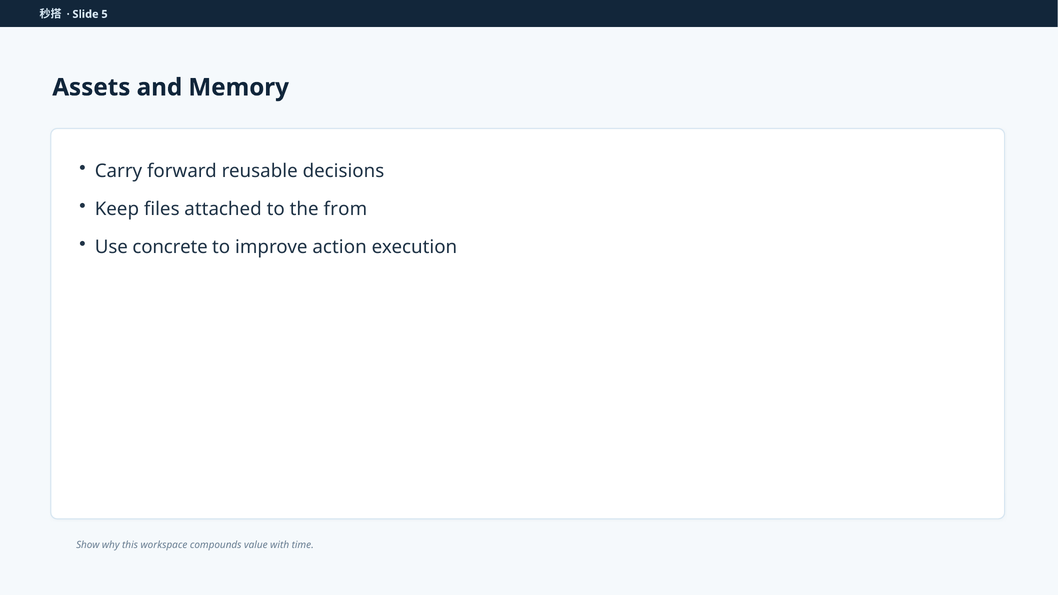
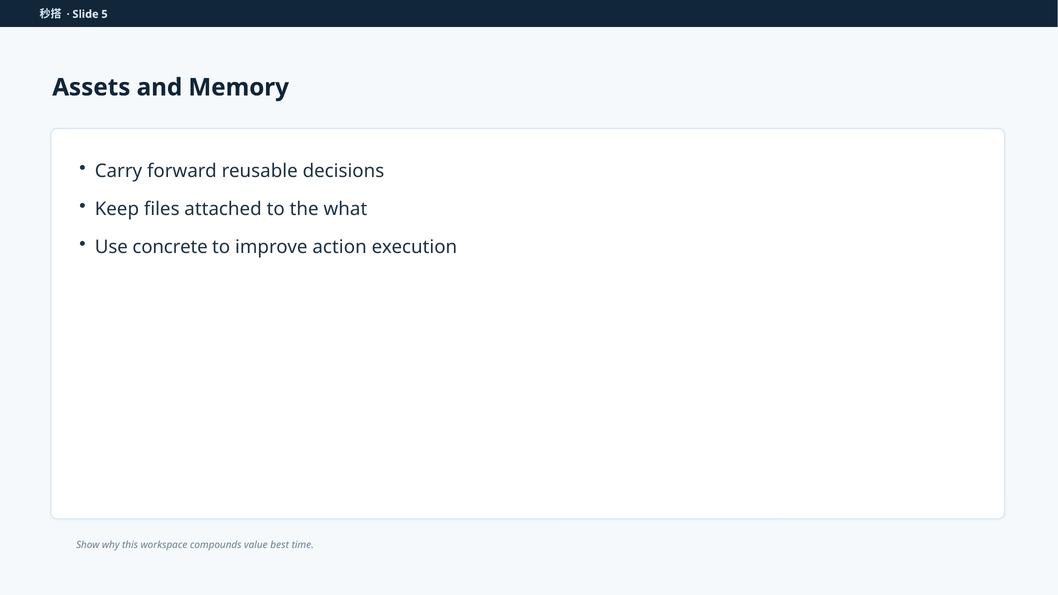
from: from -> what
with: with -> best
